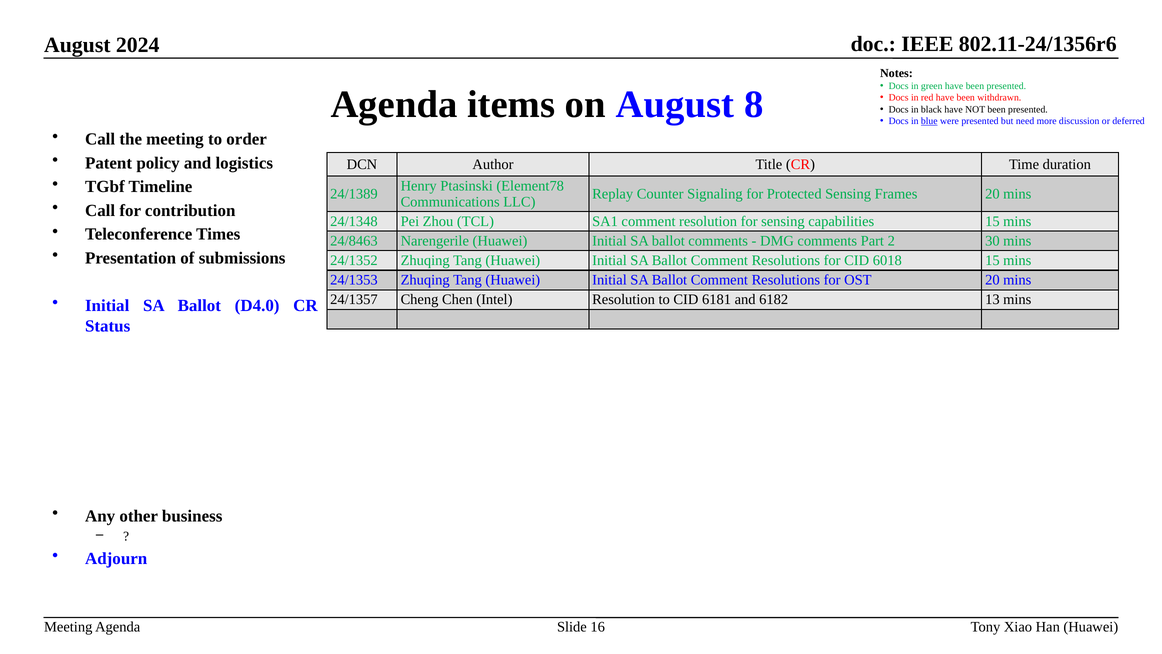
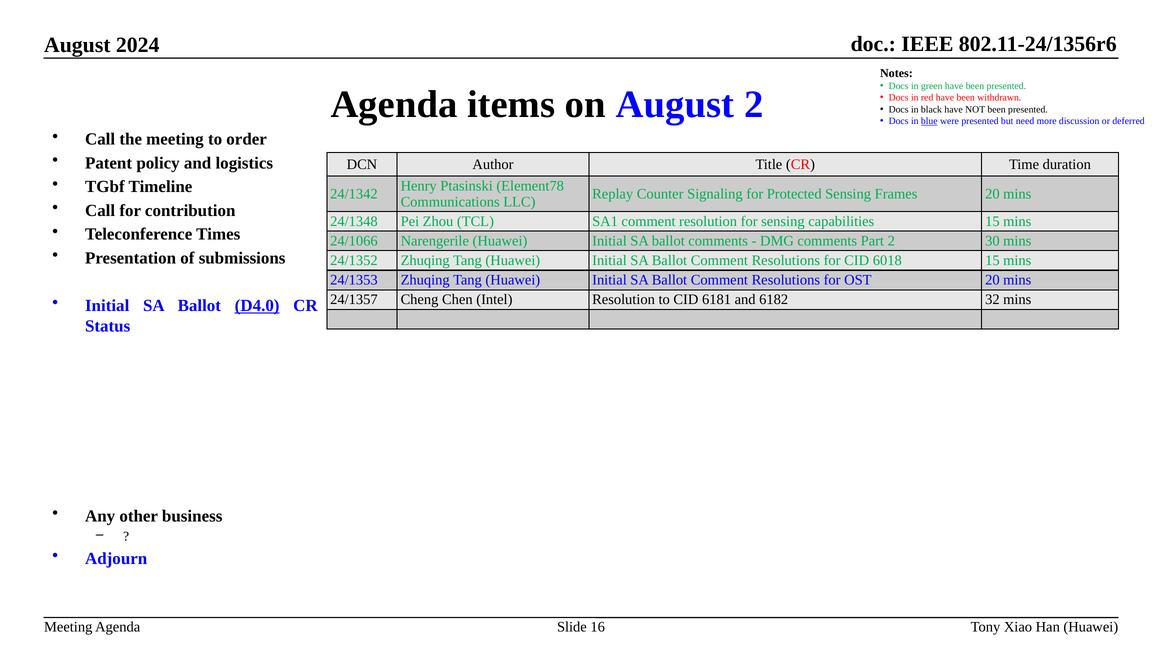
August 8: 8 -> 2
24/1389: 24/1389 -> 24/1342
24/8463: 24/8463 -> 24/1066
13: 13 -> 32
D4.0 underline: none -> present
